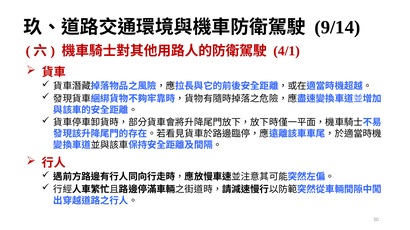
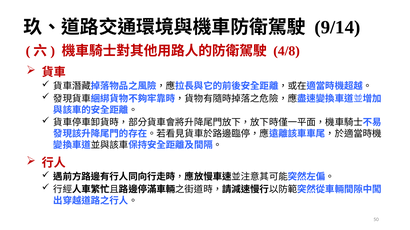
4/1: 4/1 -> 4/8
